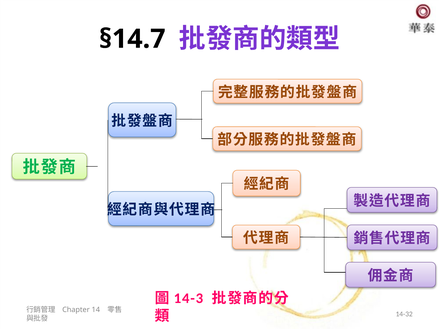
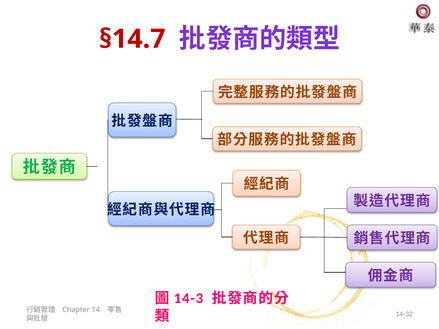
§14.7 colour: black -> red
